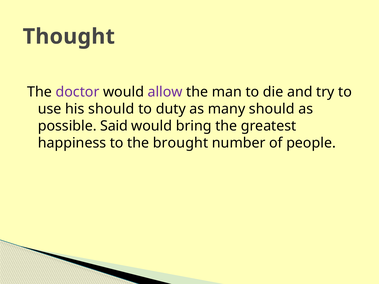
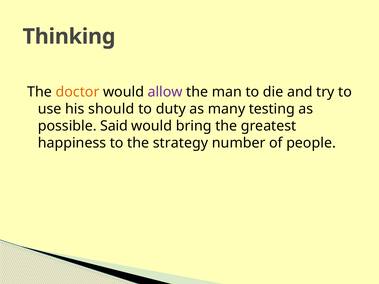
Thought: Thought -> Thinking
doctor colour: purple -> orange
many should: should -> testing
brought: brought -> strategy
